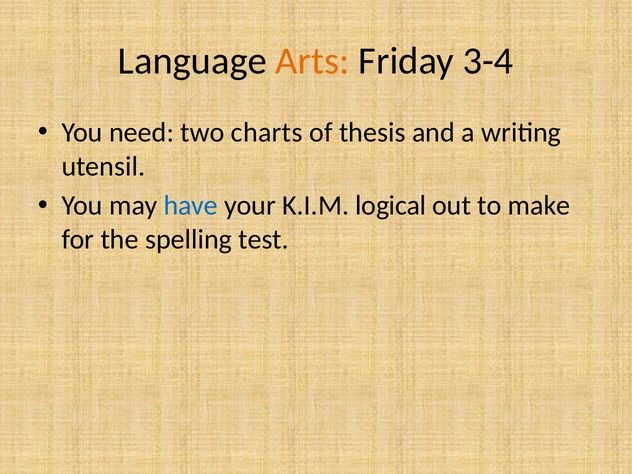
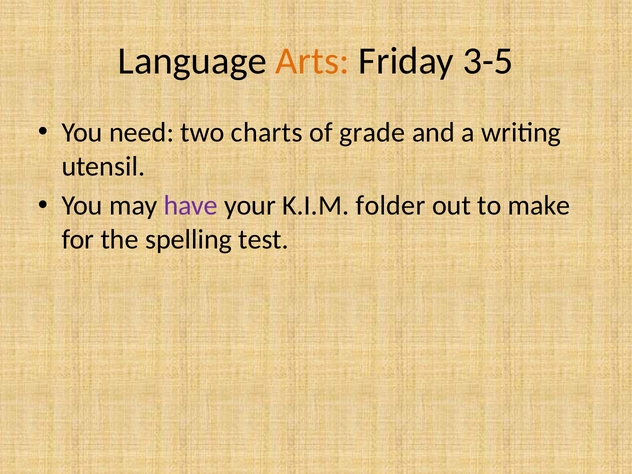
3-4: 3-4 -> 3-5
thesis: thesis -> grade
have colour: blue -> purple
logical: logical -> folder
